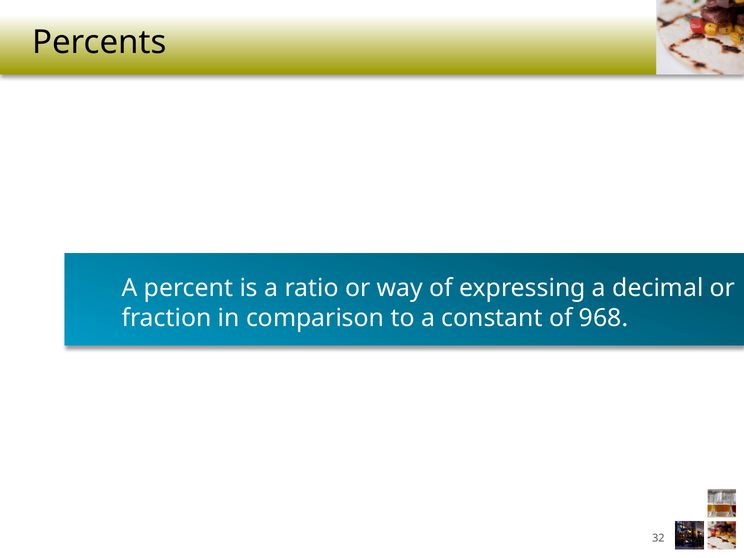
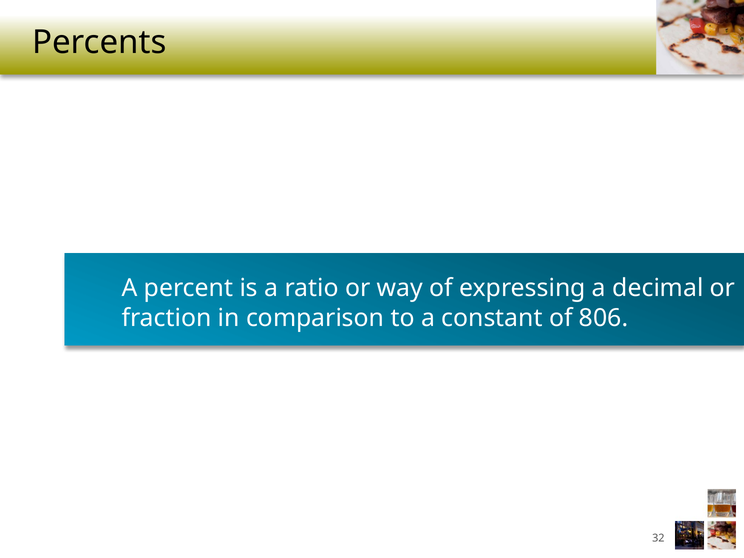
968: 968 -> 806
